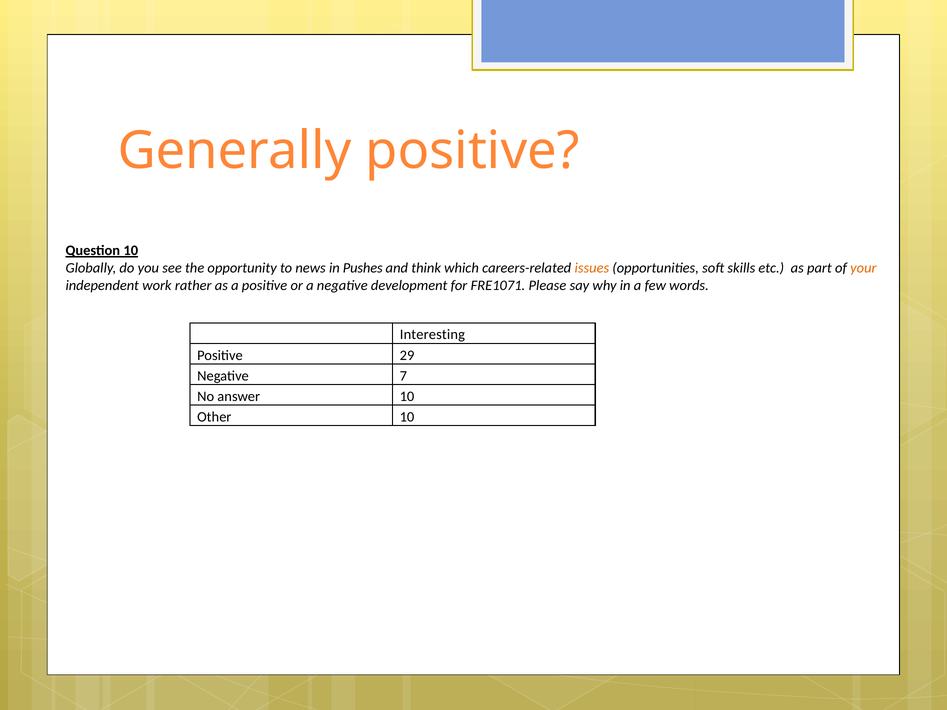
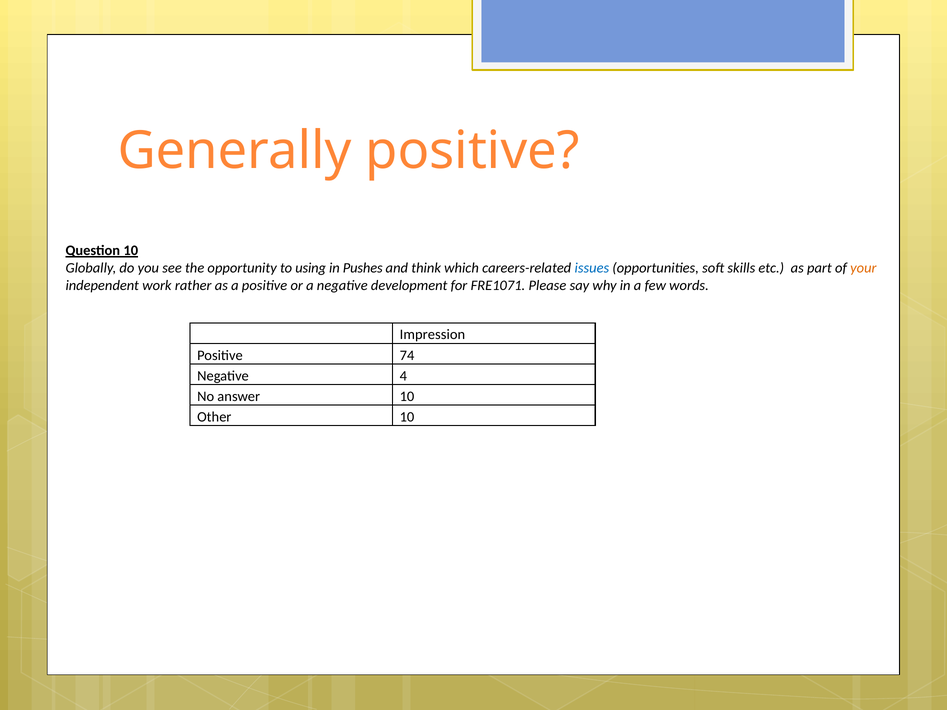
news: news -> using
issues colour: orange -> blue
Interesting: Interesting -> Impression
29: 29 -> 74
7: 7 -> 4
